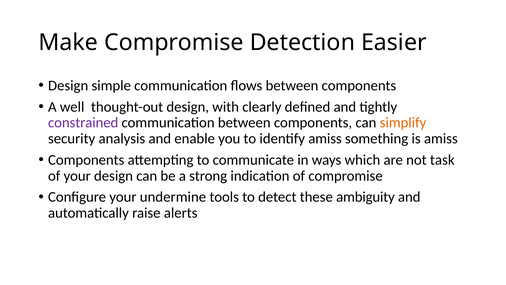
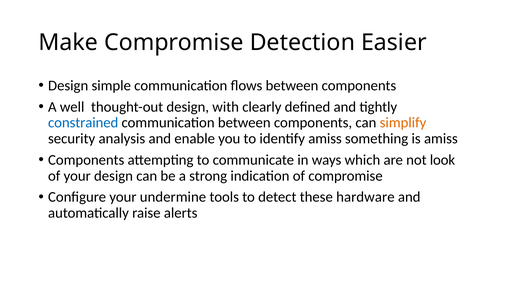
constrained colour: purple -> blue
task: task -> look
ambiguity: ambiguity -> hardware
